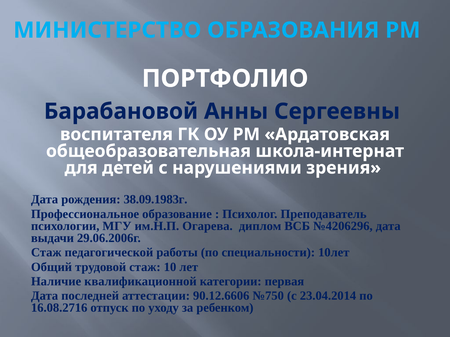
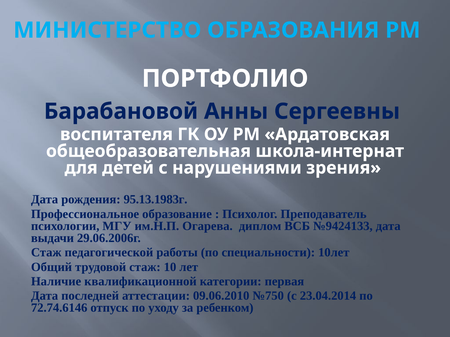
38.09.1983г: 38.09.1983г -> 95.13.1983г
№4206296: №4206296 -> №9424133
90.12.6606: 90.12.6606 -> 09.06.2010
16.08.2716: 16.08.2716 -> 72.74.6146
